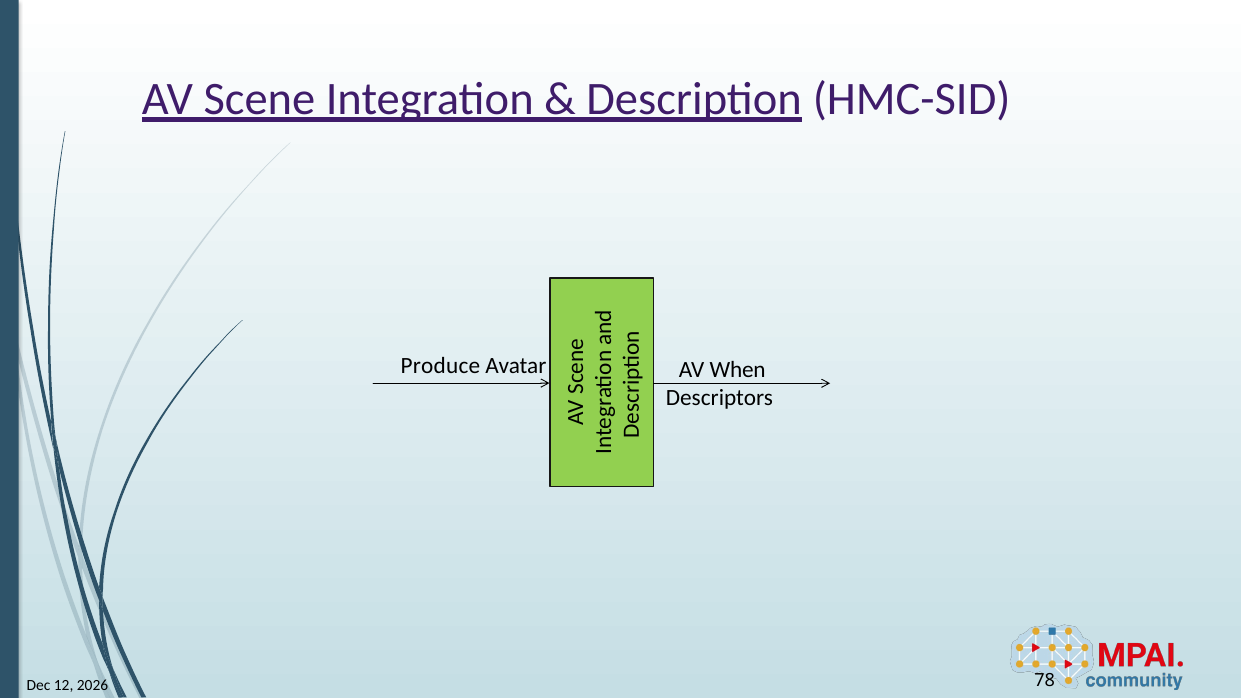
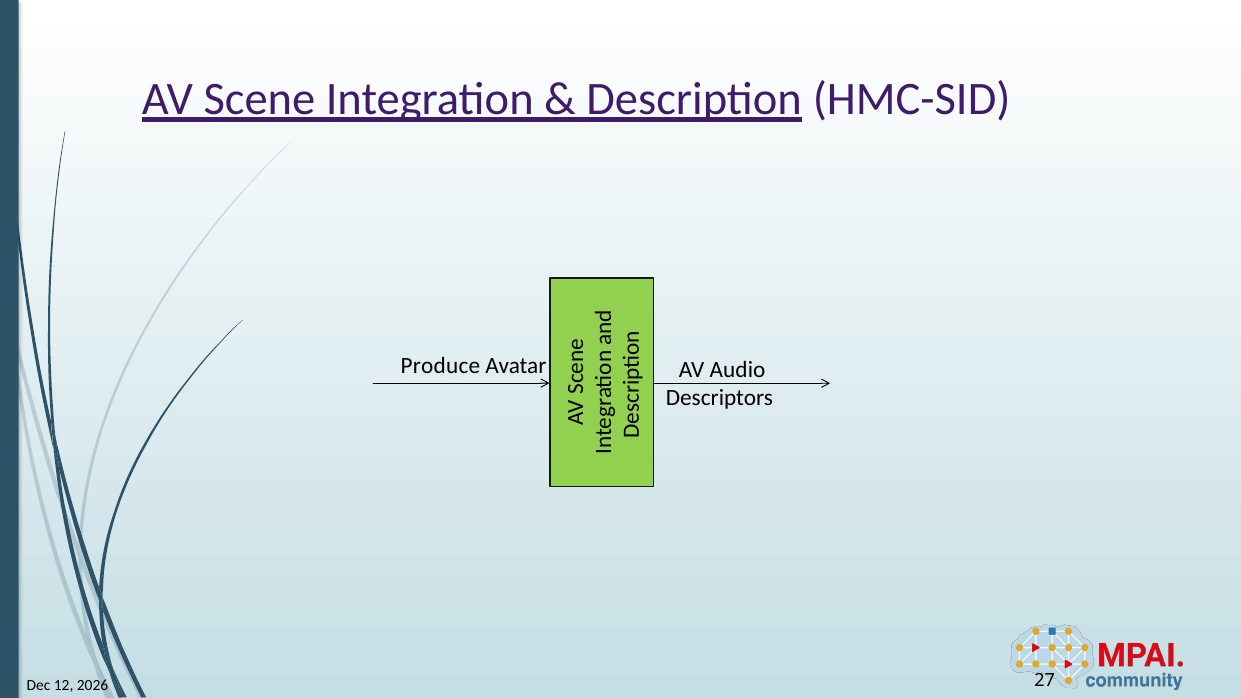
When: When -> Audio
78: 78 -> 27
